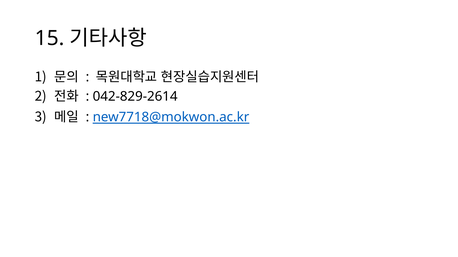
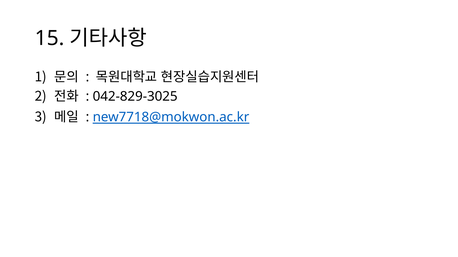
042-829-2614: 042-829-2614 -> 042-829-3025
